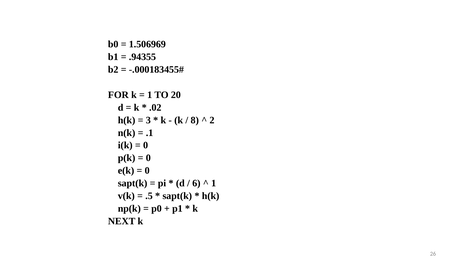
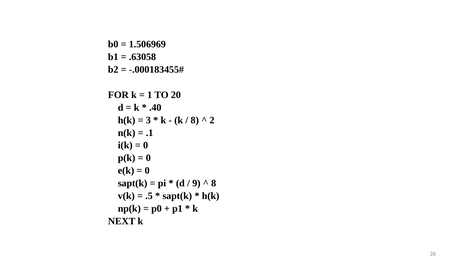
.94355: .94355 -> .63058
.02: .02 -> .40
6: 6 -> 9
1 at (214, 183): 1 -> 8
